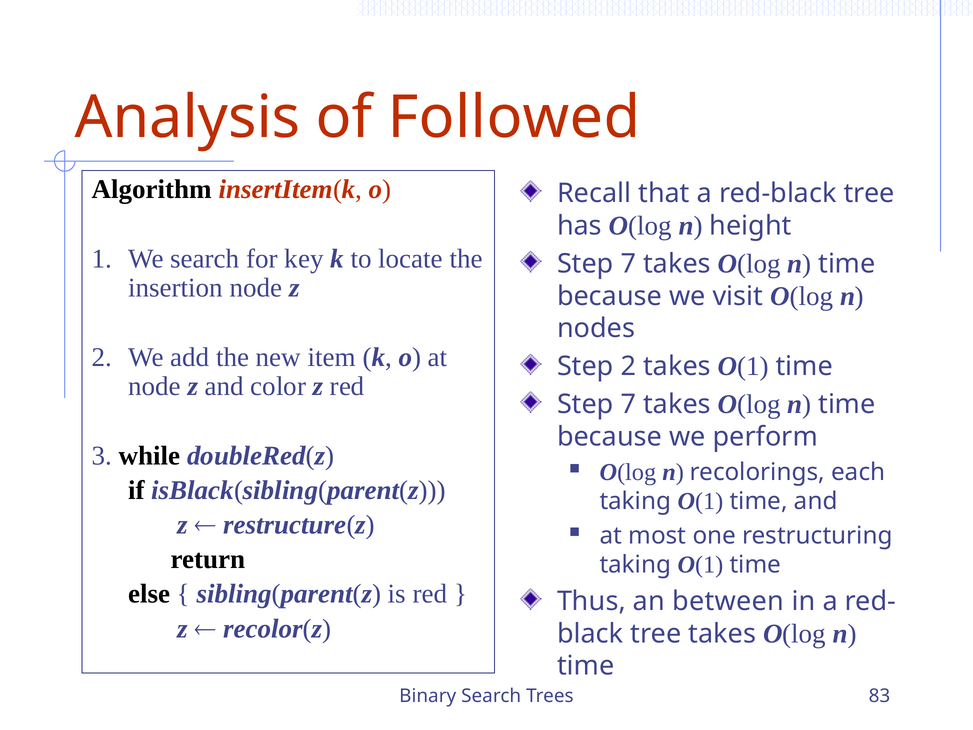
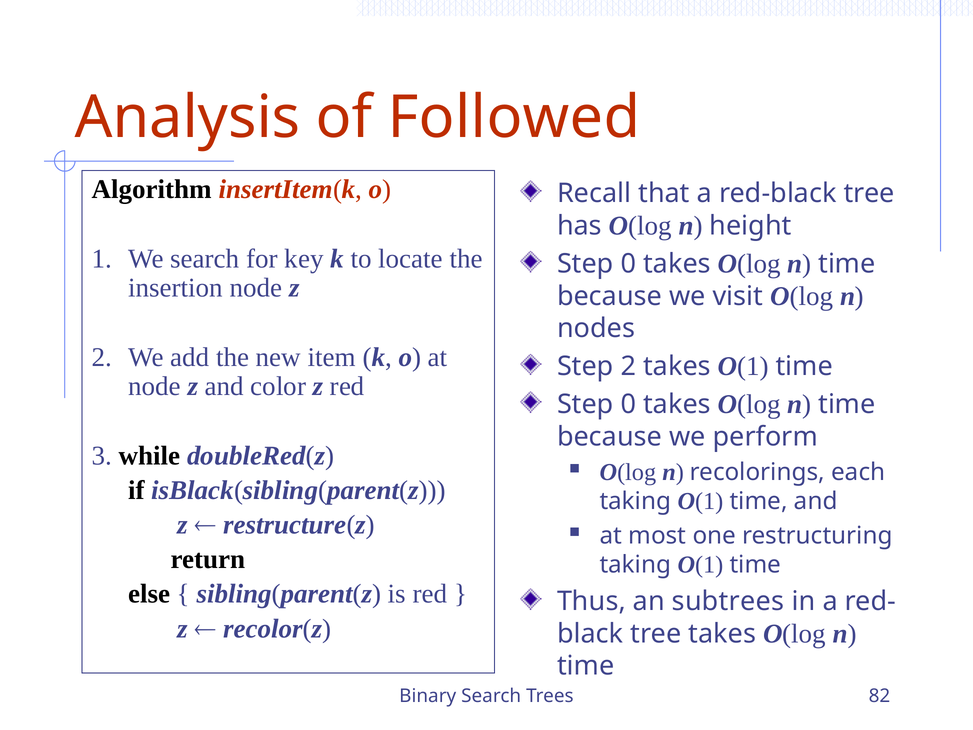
7 at (628, 264): 7 -> 0
7 at (628, 404): 7 -> 0
between: between -> subtrees
83: 83 -> 82
